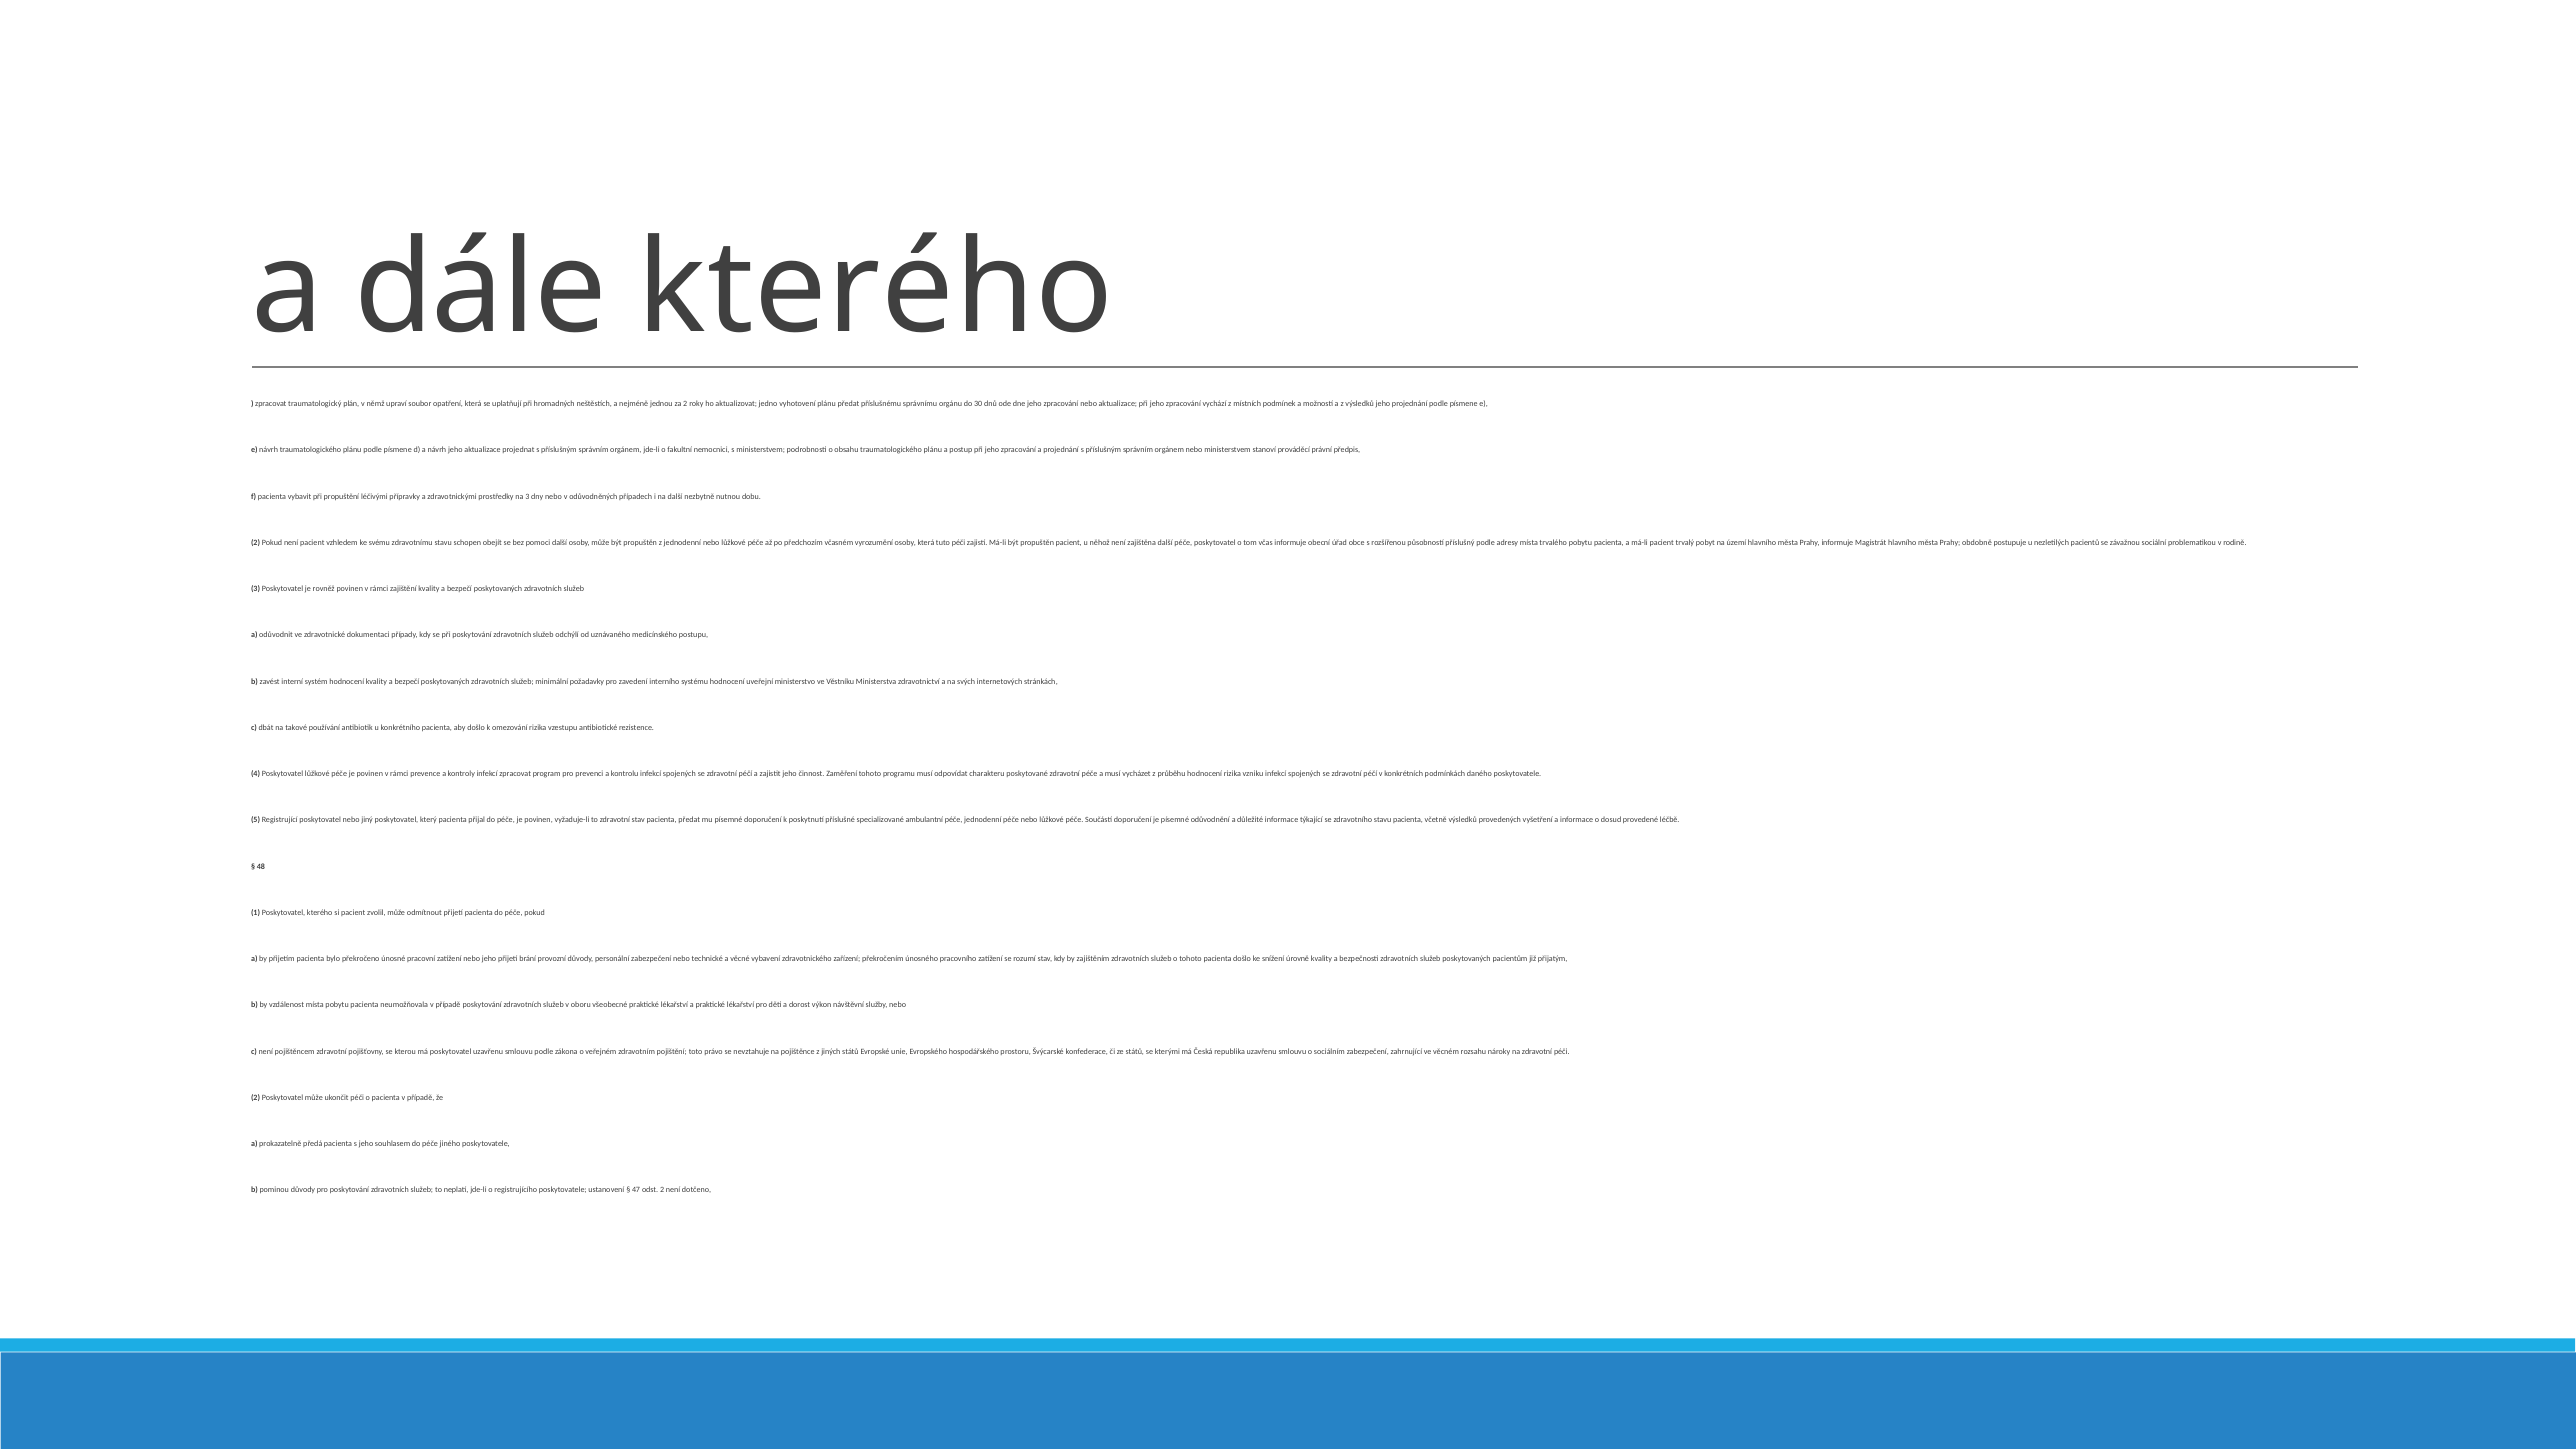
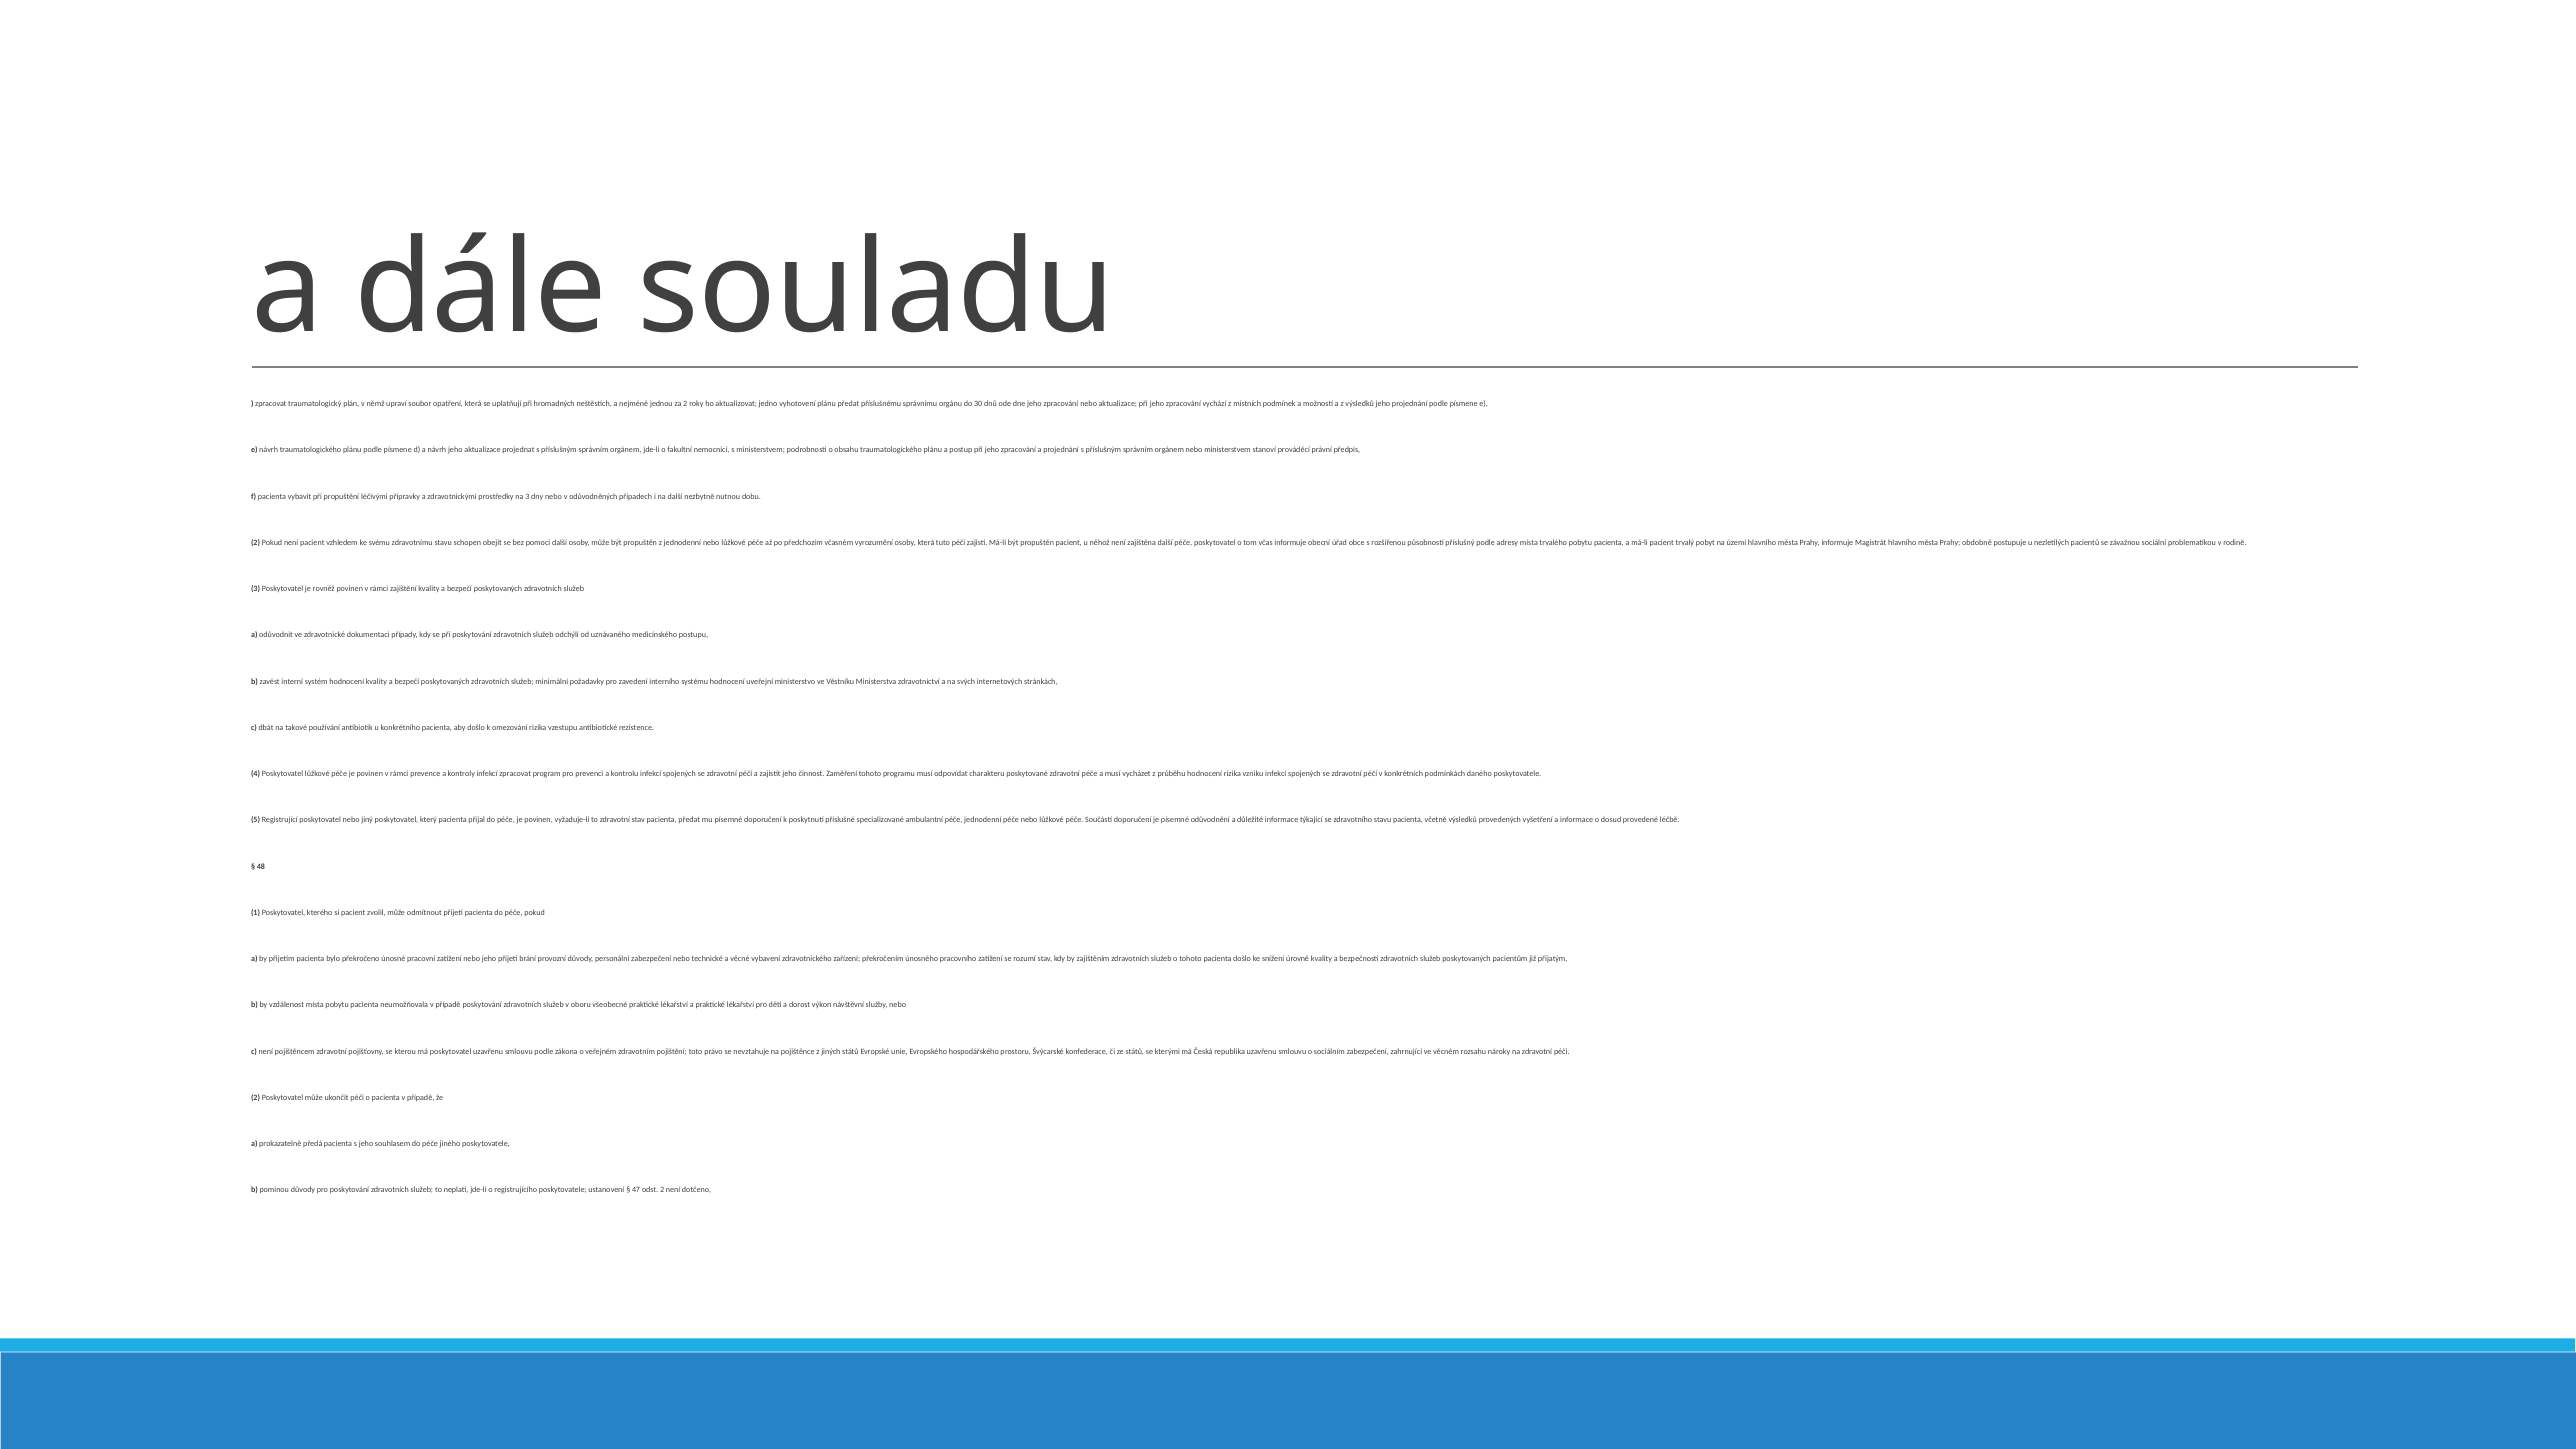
dále kterého: kterého -> souladu
